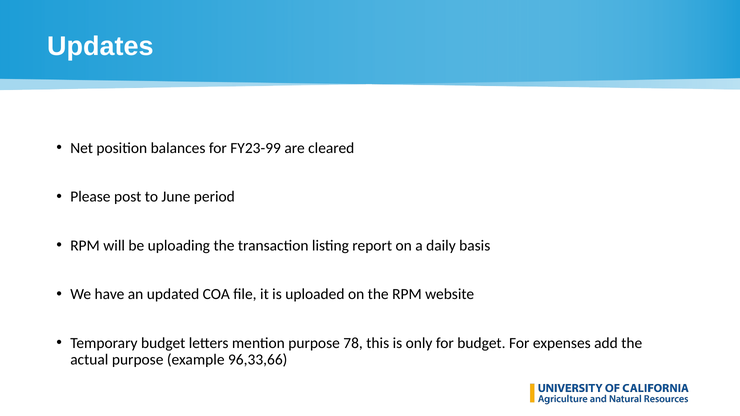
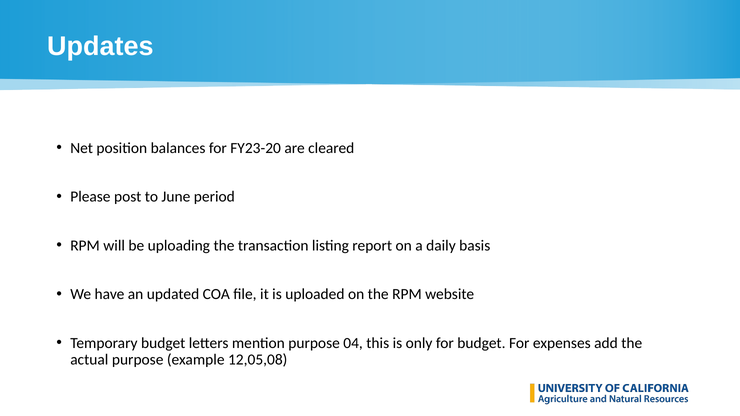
FY23-99: FY23-99 -> FY23-20
78: 78 -> 04
96,33,66: 96,33,66 -> 12,05,08
